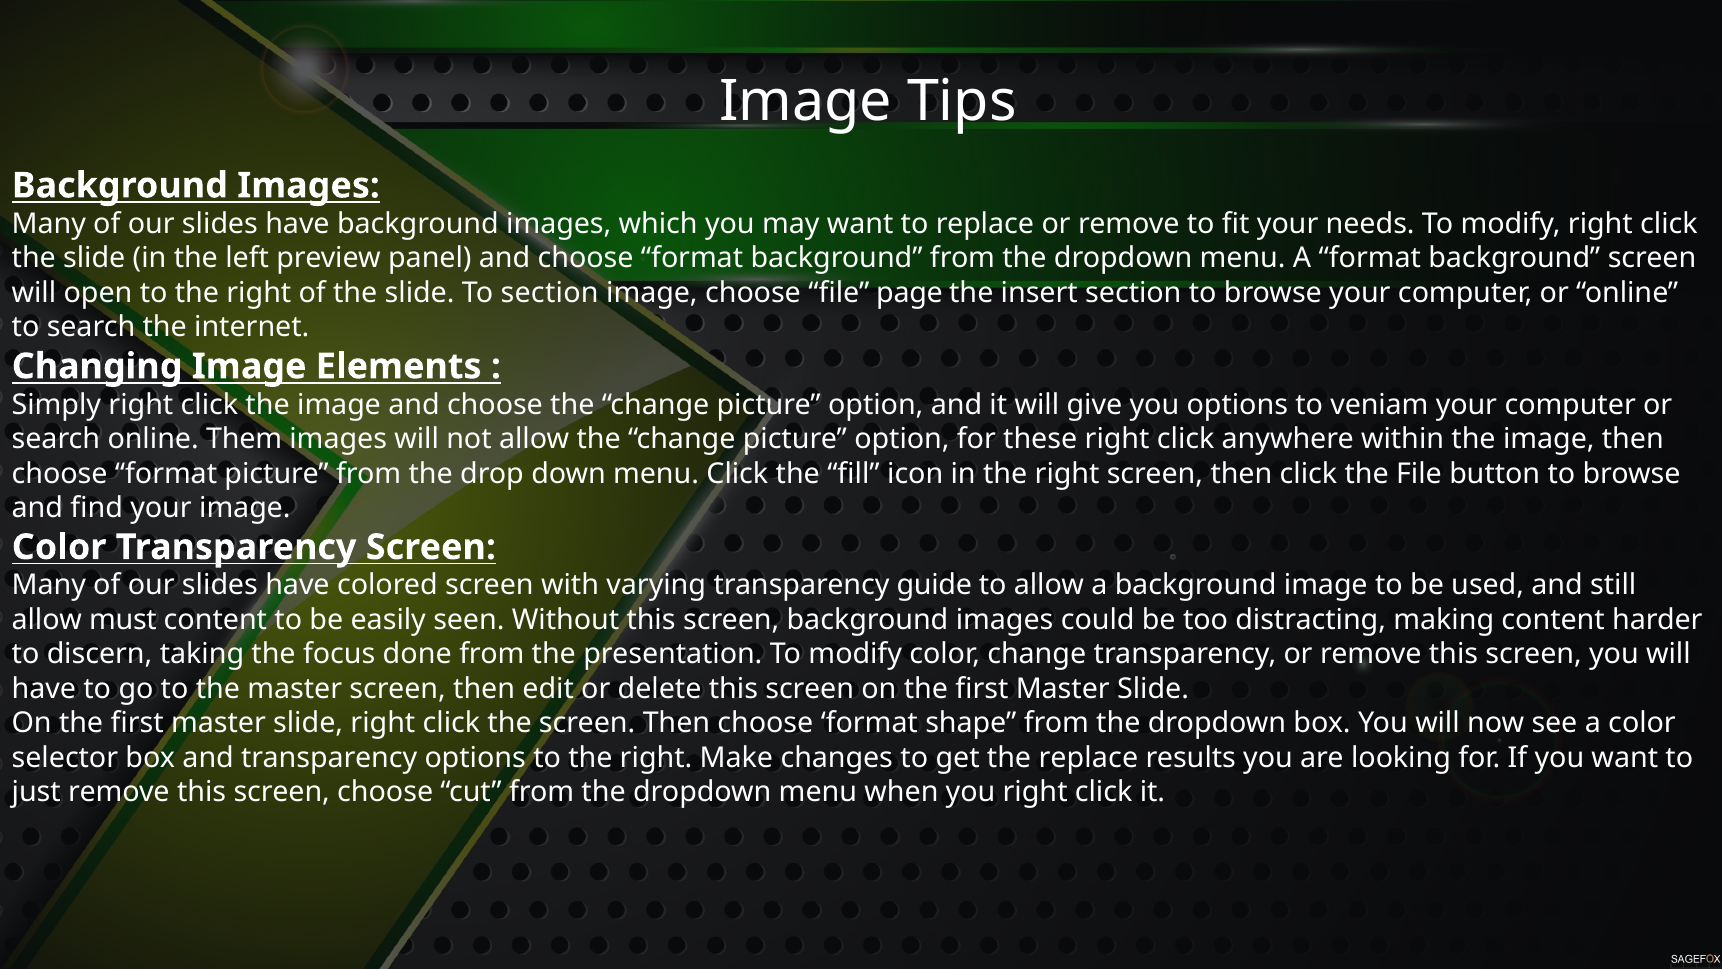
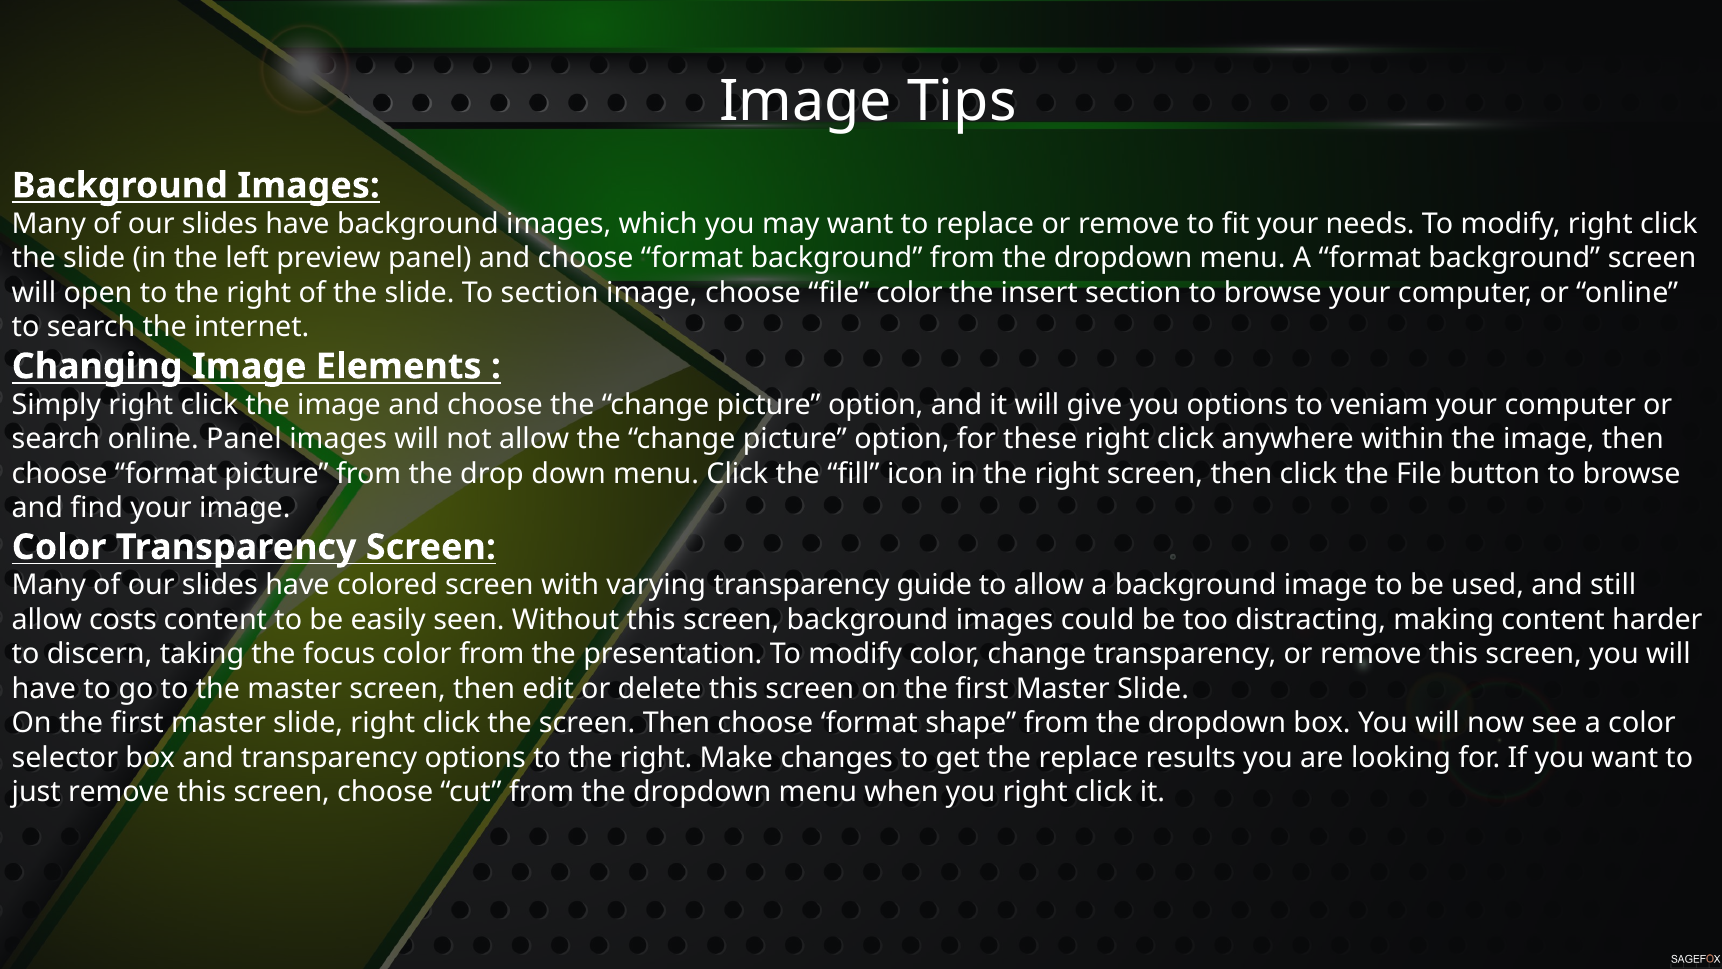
file page: page -> color
online Them: Them -> Panel
must: must -> costs
focus done: done -> color
